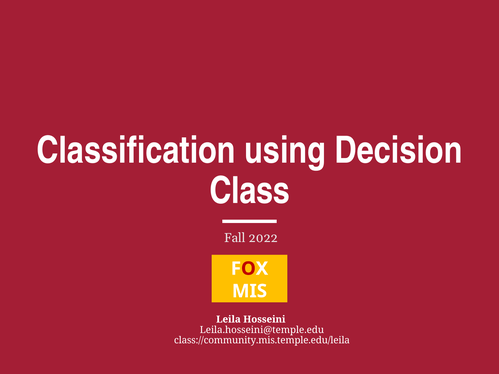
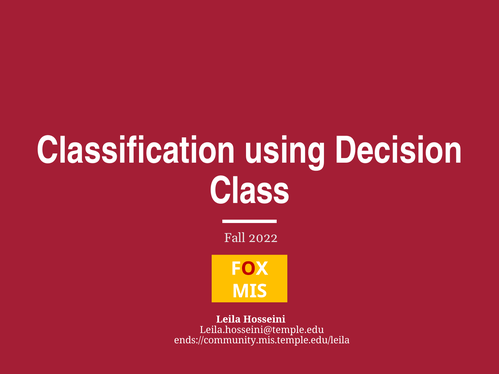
class://community.mis.temple.edu/leila: class://community.mis.temple.edu/leila -> ends://community.mis.temple.edu/leila
